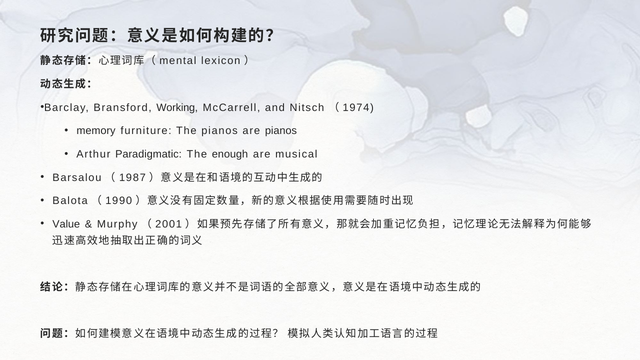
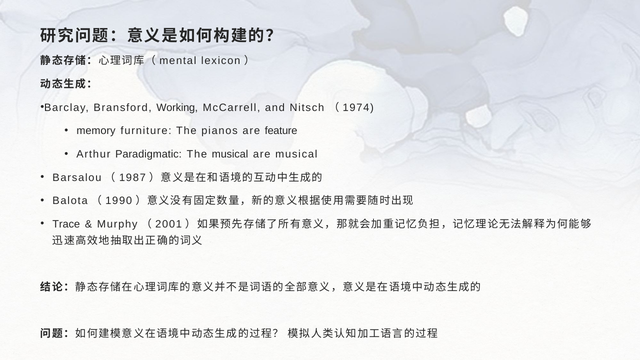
are pianos: pianos -> feature
The enough: enough -> musical
Value: Value -> Trace
